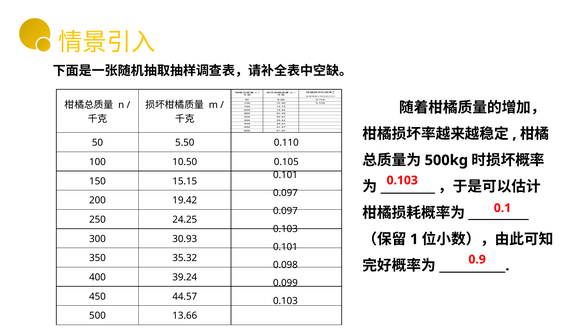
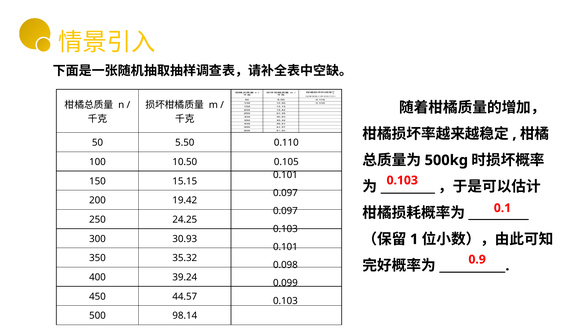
13.66: 13.66 -> 98.14
